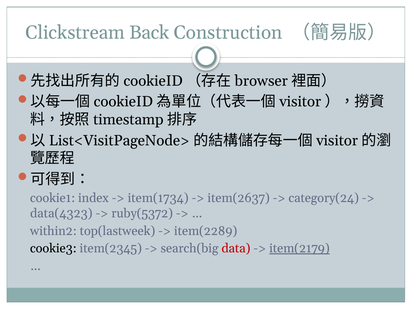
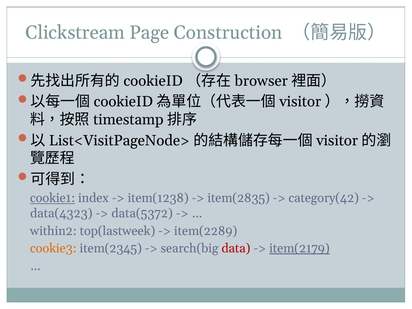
Back: Back -> Page
cookie1 underline: none -> present
item(1734: item(1734 -> item(1238
item(2637: item(2637 -> item(2835
category(24: category(24 -> category(42
ruby(5372: ruby(5372 -> data(5372
cookie3 colour: black -> orange
